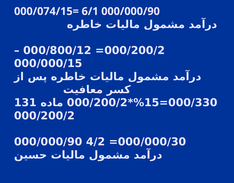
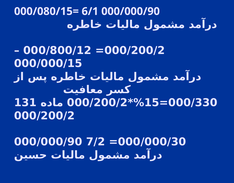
000/074/15=: 000/074/15= -> 000/080/15=
4/2: 4/2 -> 7/2
